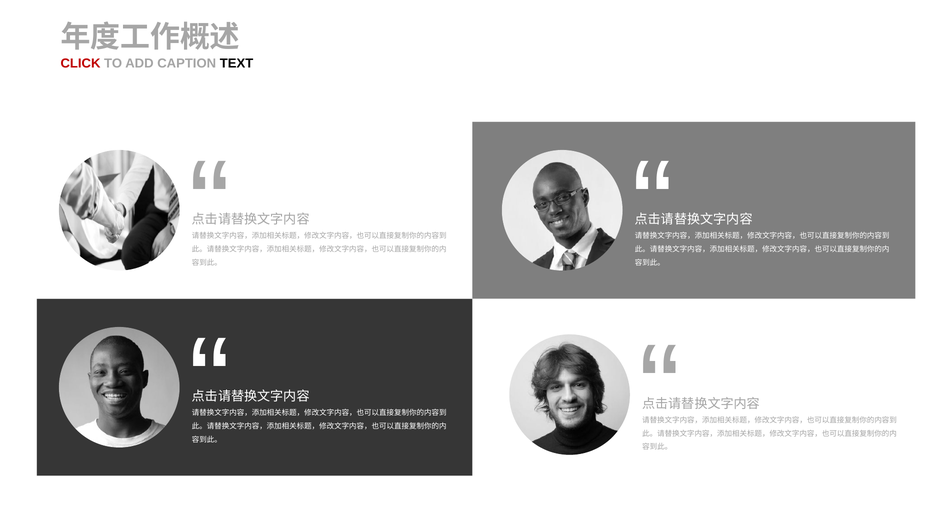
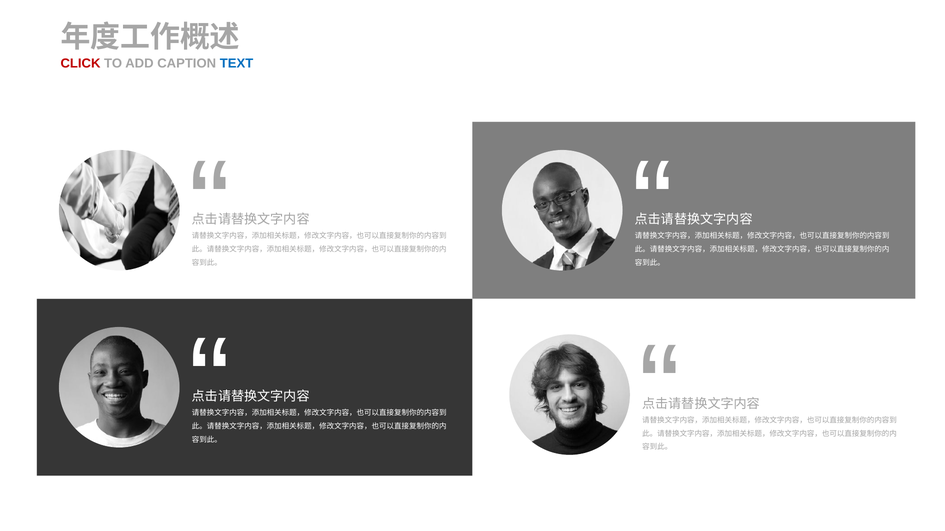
TEXT colour: black -> blue
